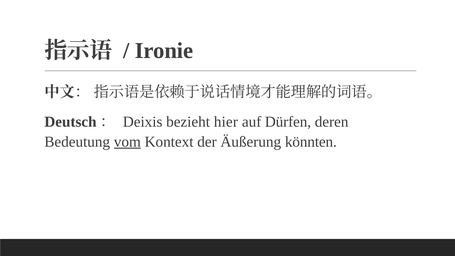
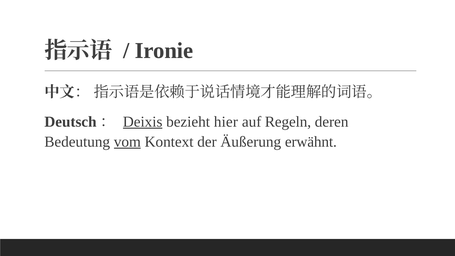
Deixis underline: none -> present
Dürfen: Dürfen -> Regeln
könnten: könnten -> erwähnt
